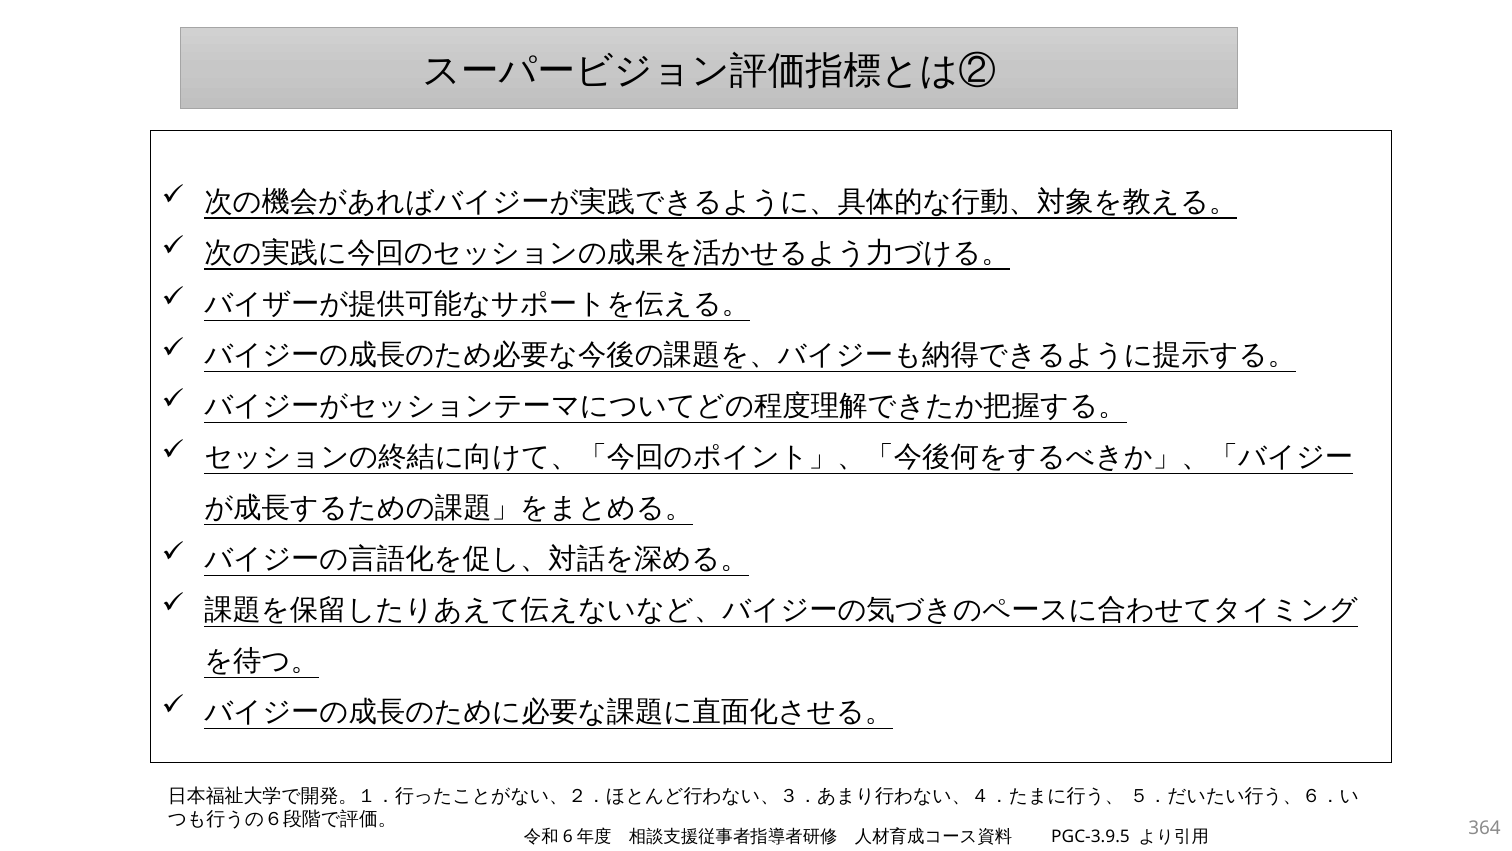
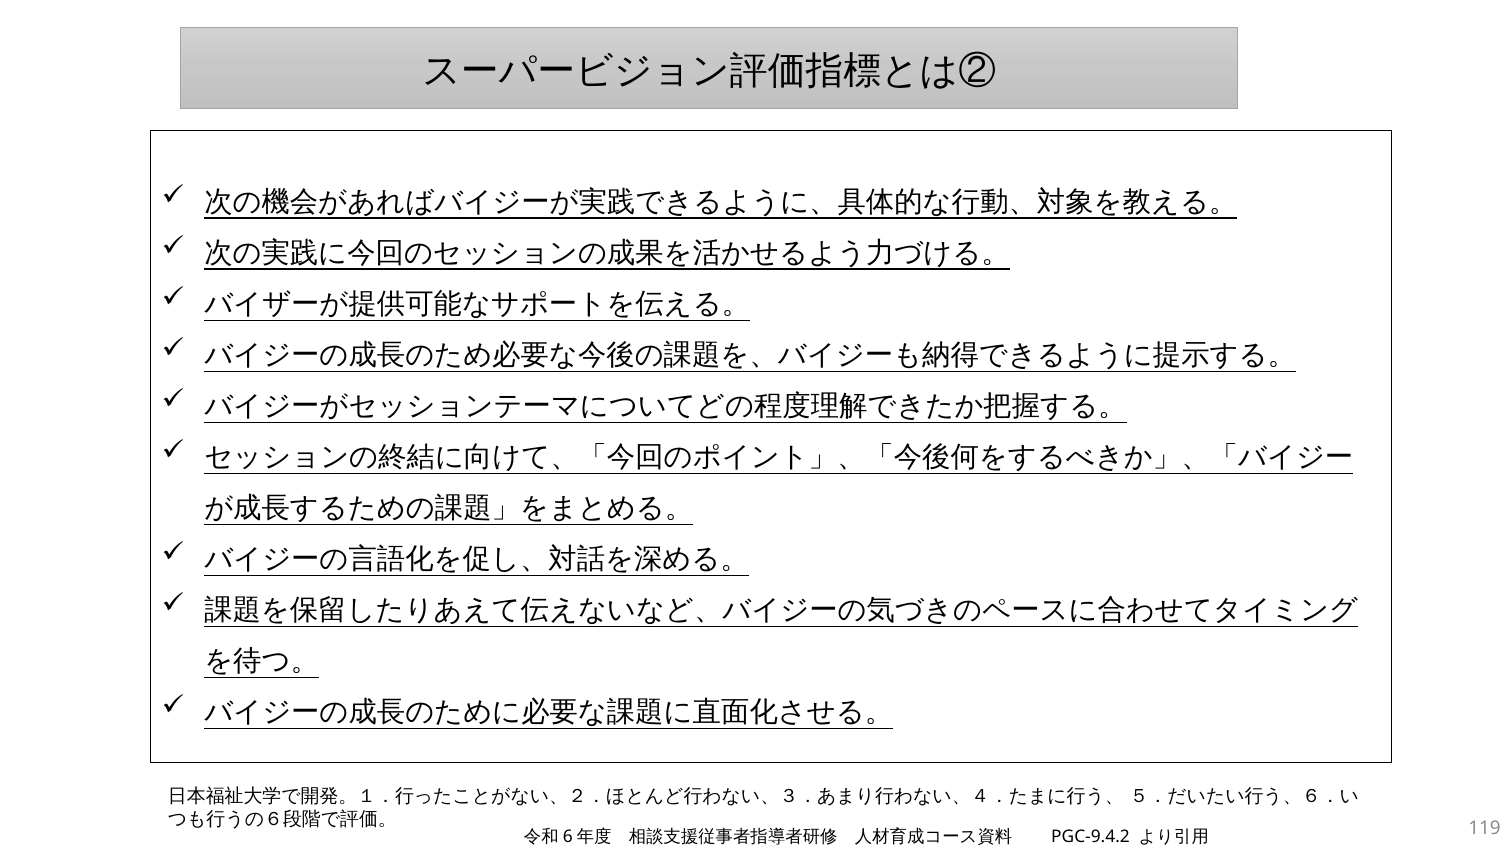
PGC-3.9.5: PGC-3.9.5 -> PGC-9.4.2
364: 364 -> 119
